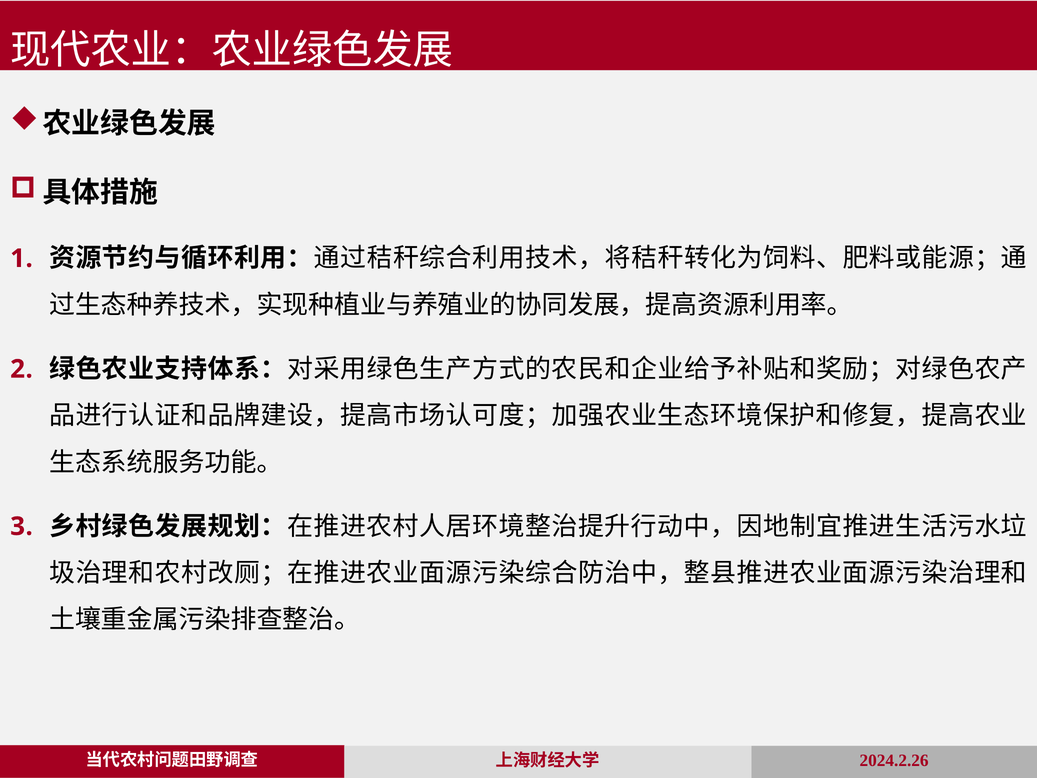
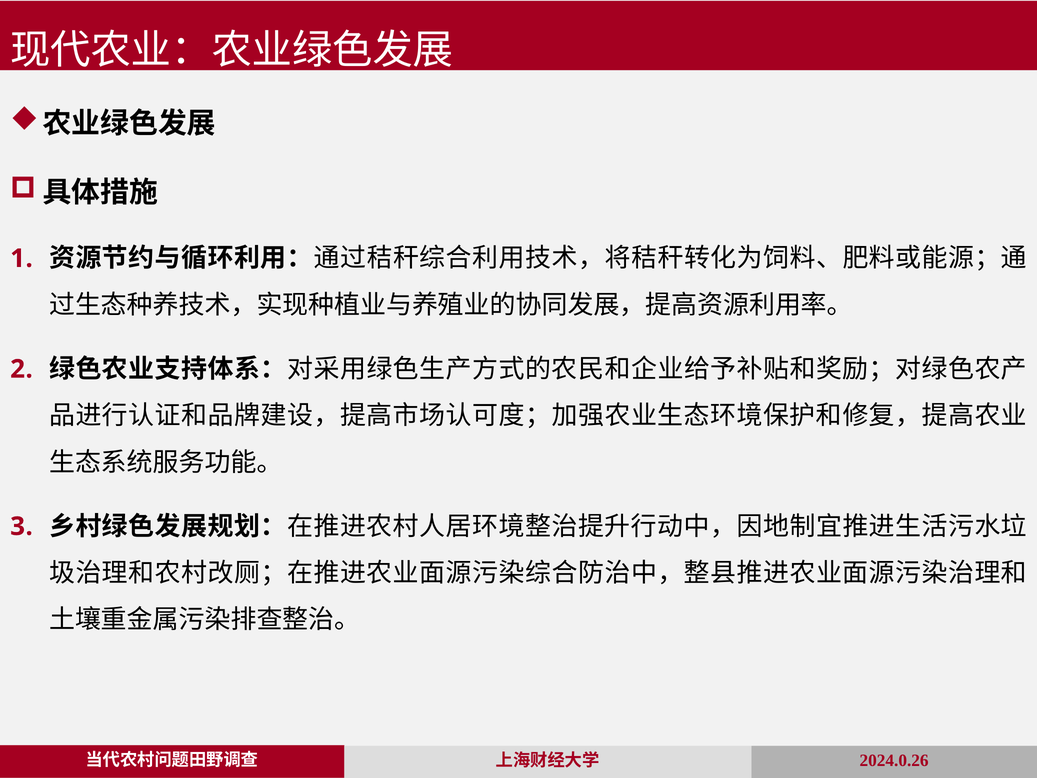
2024.2.26: 2024.2.26 -> 2024.0.26
